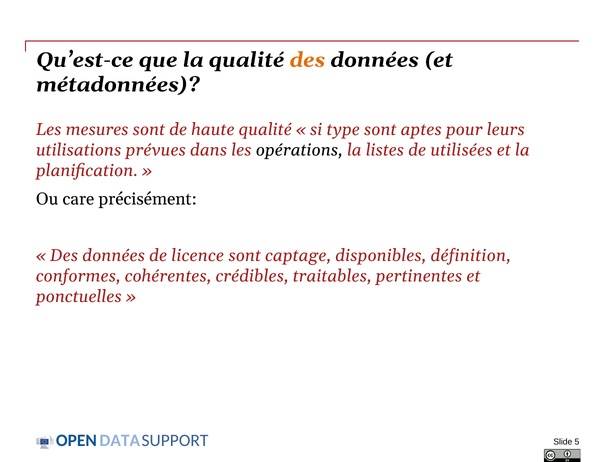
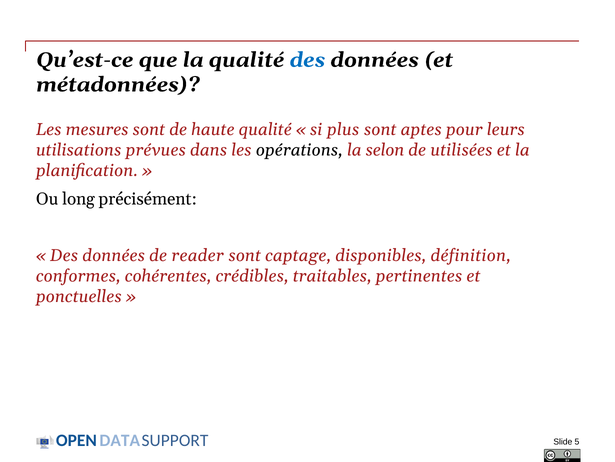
des at (307, 60) colour: orange -> blue
type: type -> plus
listes: listes -> selon
care: care -> long
licence: licence -> reader
